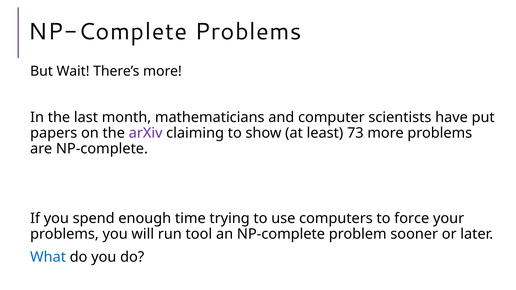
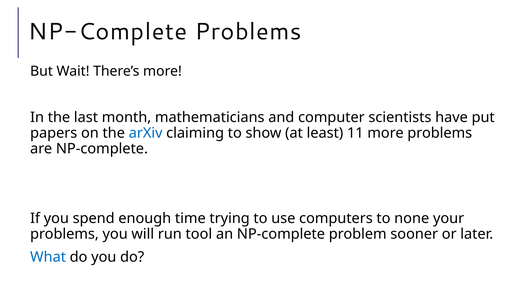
arXiv colour: purple -> blue
73: 73 -> 11
force: force -> none
